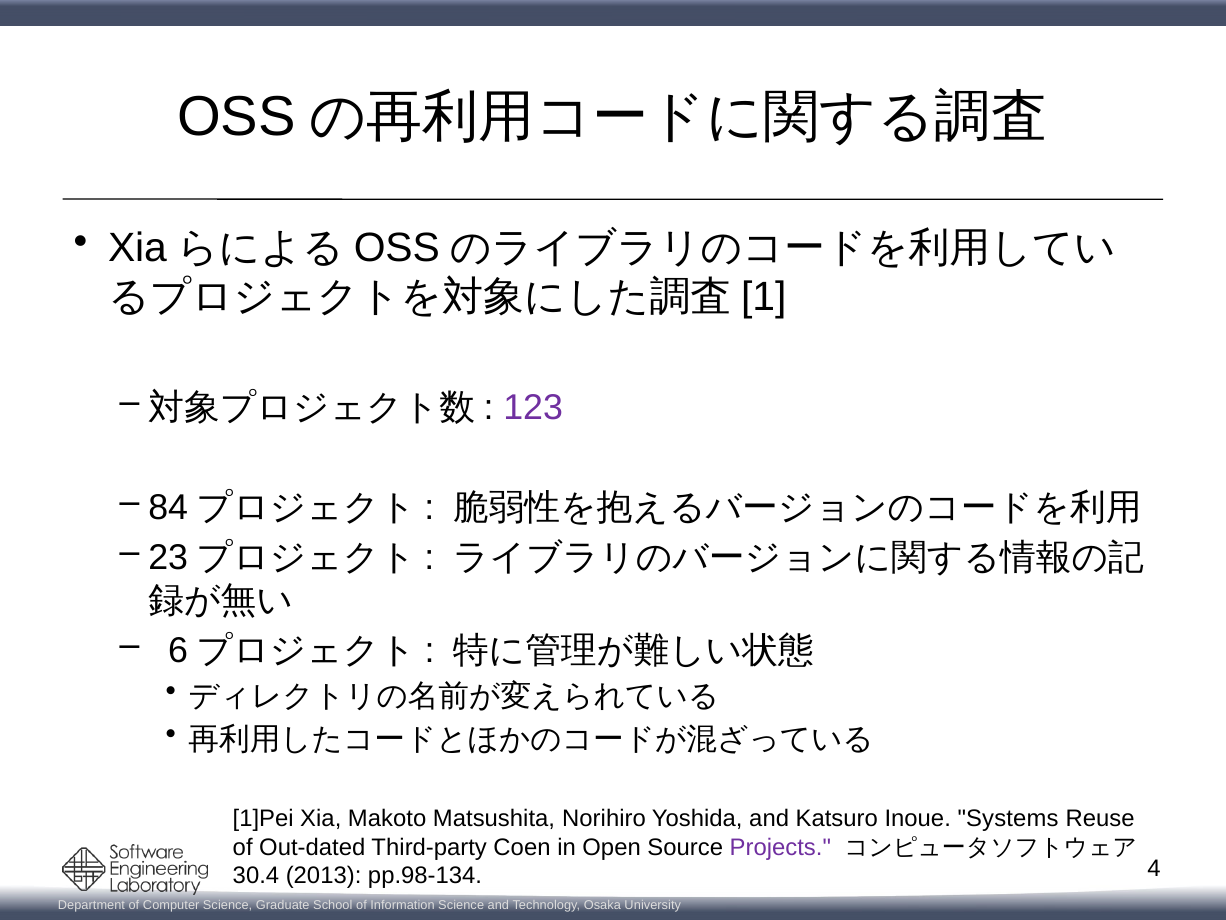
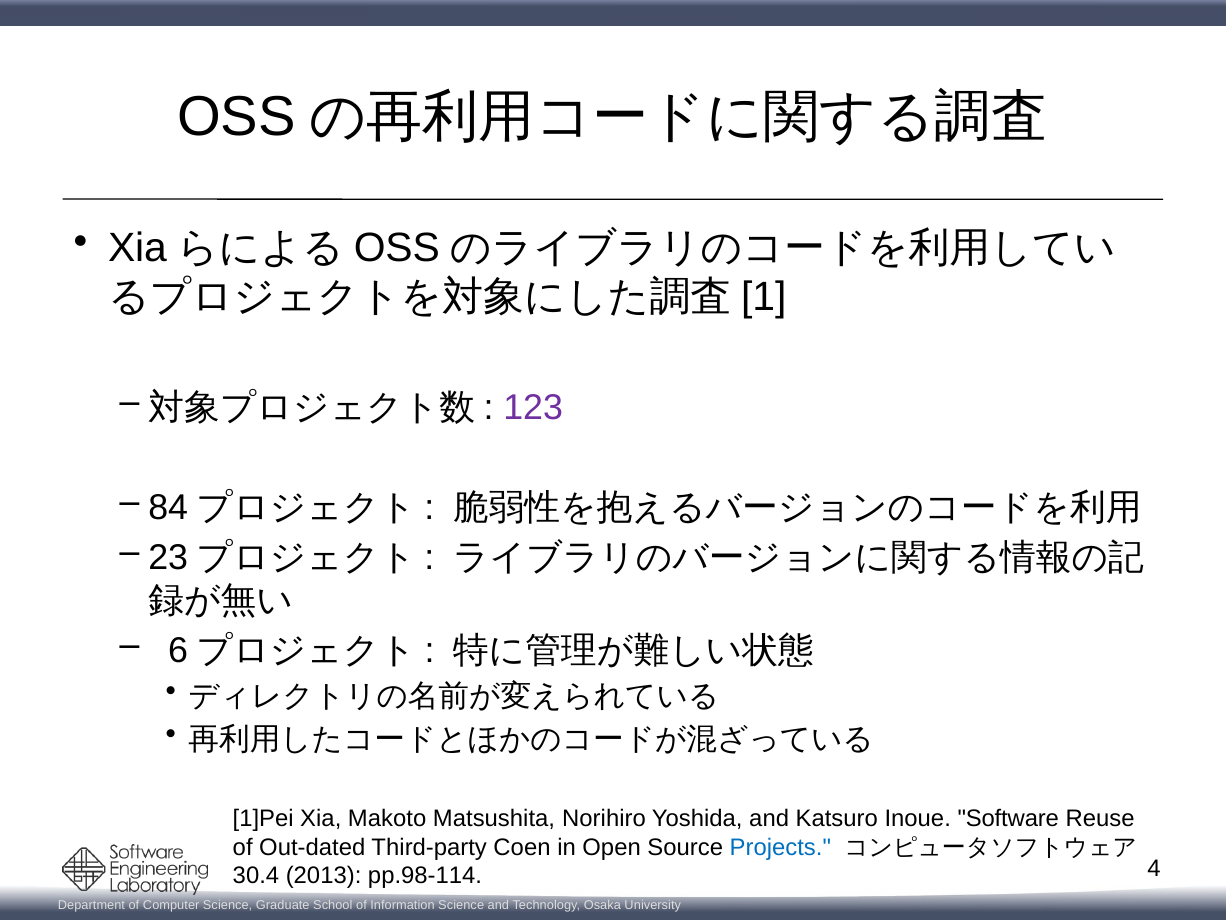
Systems: Systems -> Software
Projects colour: purple -> blue
pp.98-134: pp.98-134 -> pp.98-114
